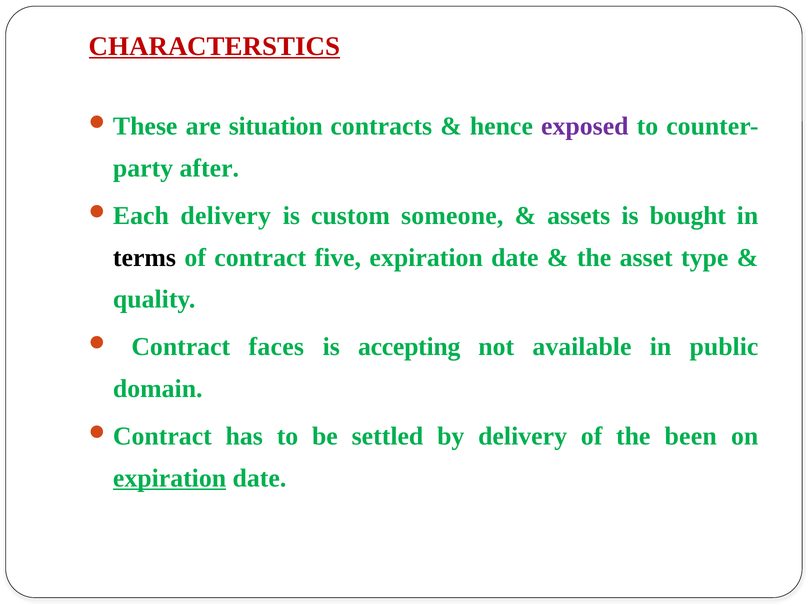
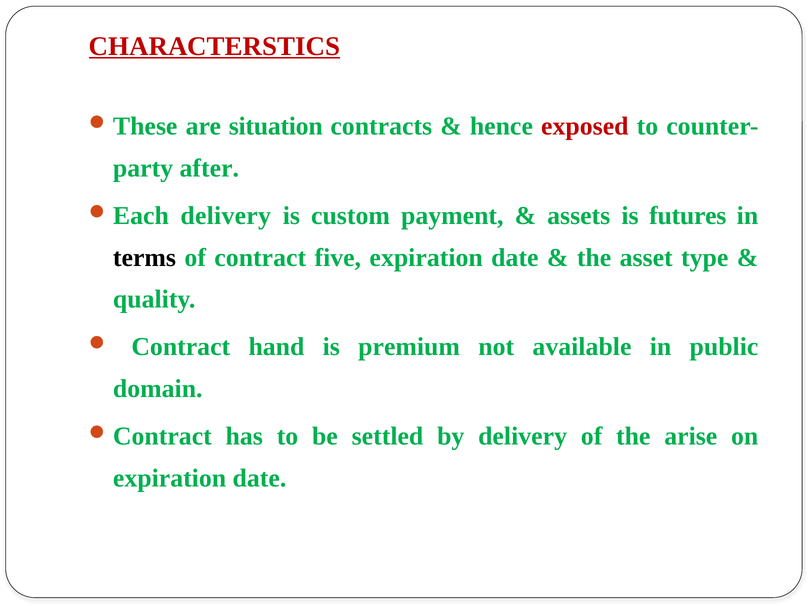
exposed colour: purple -> red
someone: someone -> payment
bought: bought -> futures
faces: faces -> hand
accepting: accepting -> premium
been: been -> arise
expiration at (170, 478) underline: present -> none
